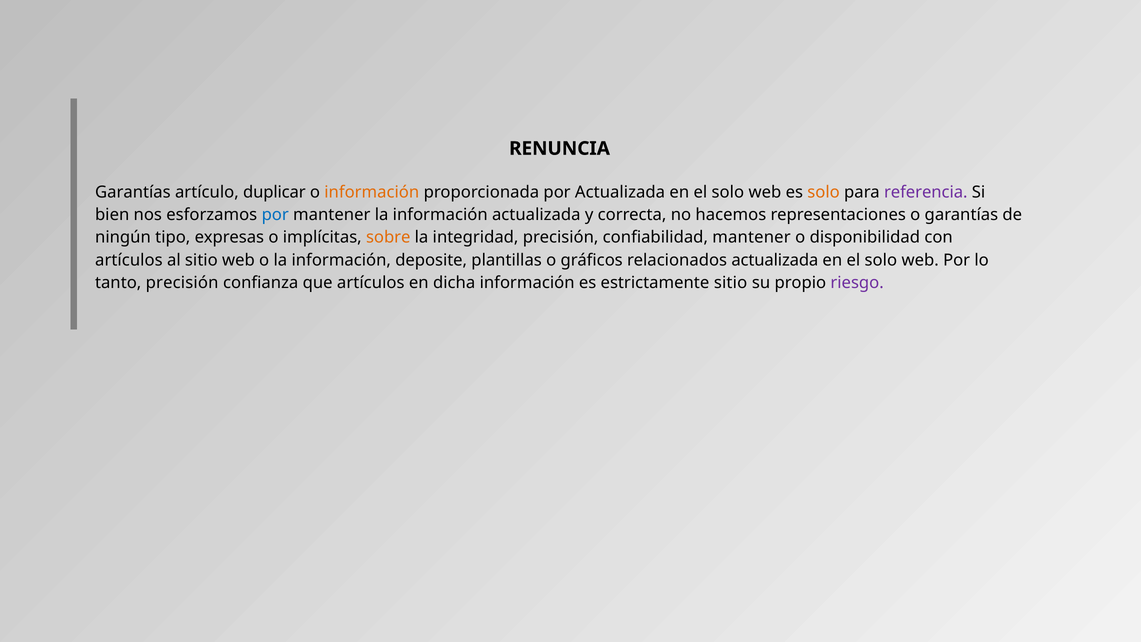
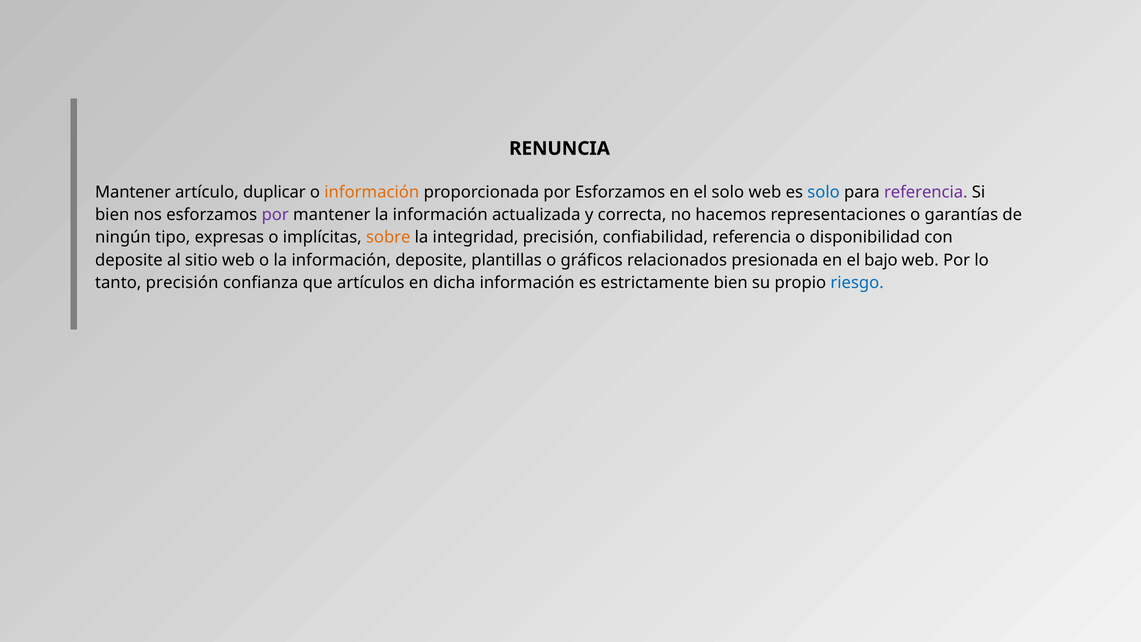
Garantías at (133, 192): Garantías -> Mantener
por Actualizada: Actualizada -> Esforzamos
solo at (824, 192) colour: orange -> blue
por at (275, 215) colour: blue -> purple
confiabilidad mantener: mantener -> referencia
artículos at (129, 260): artículos -> deposite
relacionados actualizada: actualizada -> presionada
solo at (881, 260): solo -> bajo
estrictamente sitio: sitio -> bien
riesgo colour: purple -> blue
